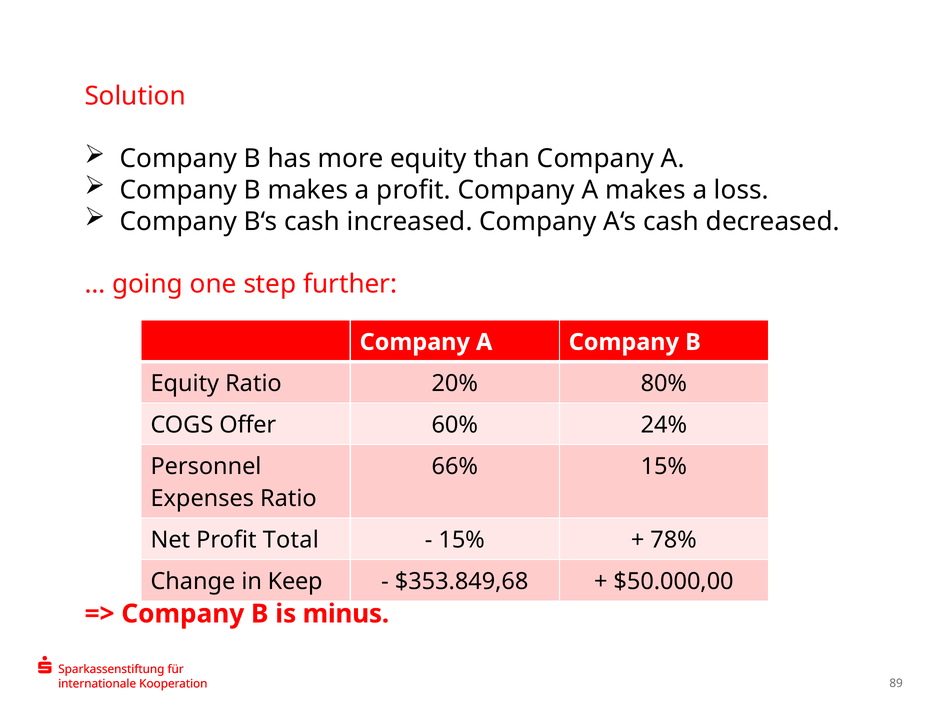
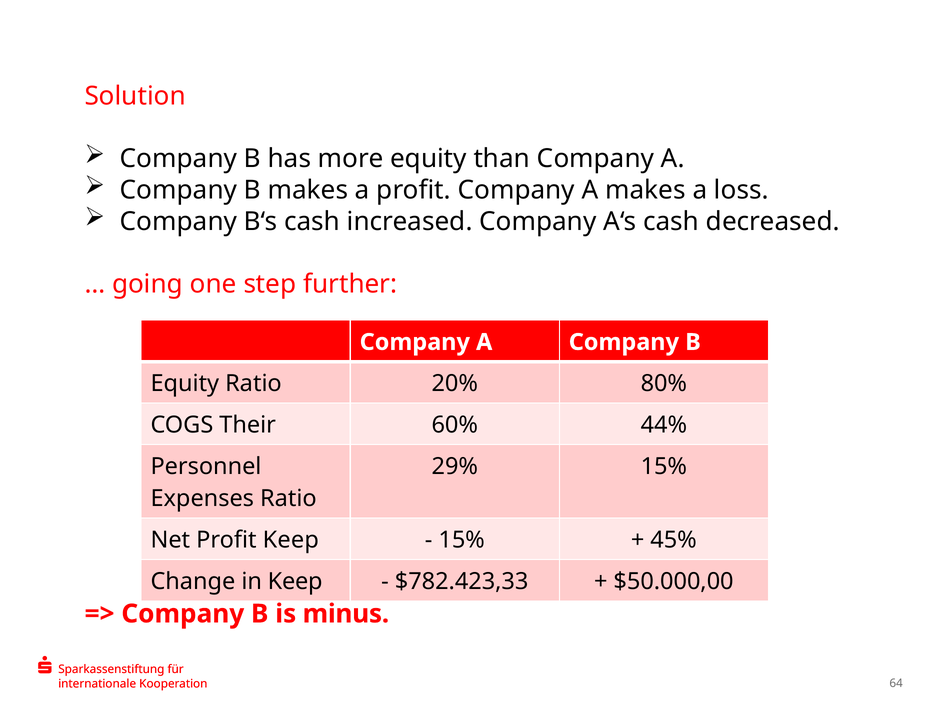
Offer: Offer -> Their
24%: 24% -> 44%
66%: 66% -> 29%
Profit Total: Total -> Keep
78%: 78% -> 45%
$353.849,68: $353.849,68 -> $782.423,33
89: 89 -> 64
